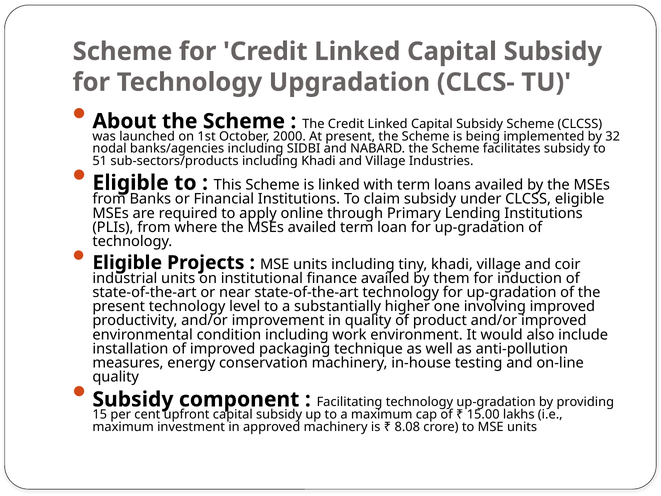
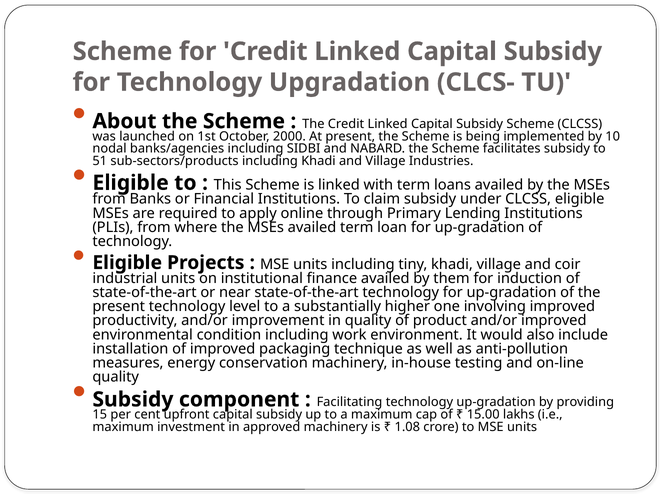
32: 32 -> 10
8.08: 8.08 -> 1.08
